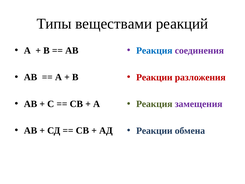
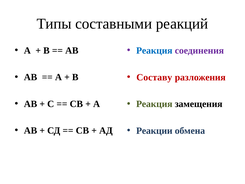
веществами: веществами -> составными
Реакции at (154, 77): Реакции -> Составу
замещения colour: purple -> black
